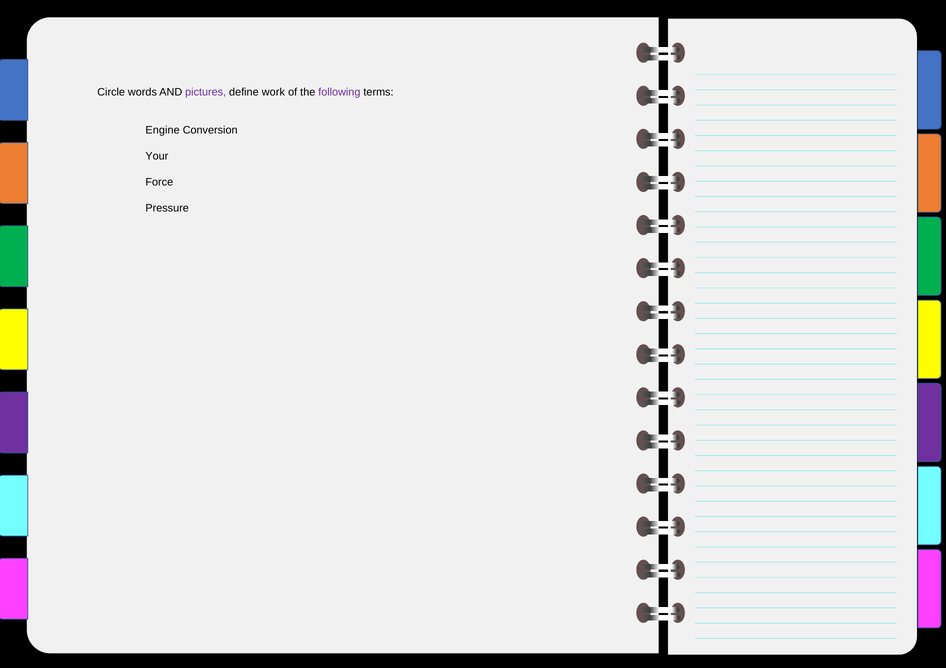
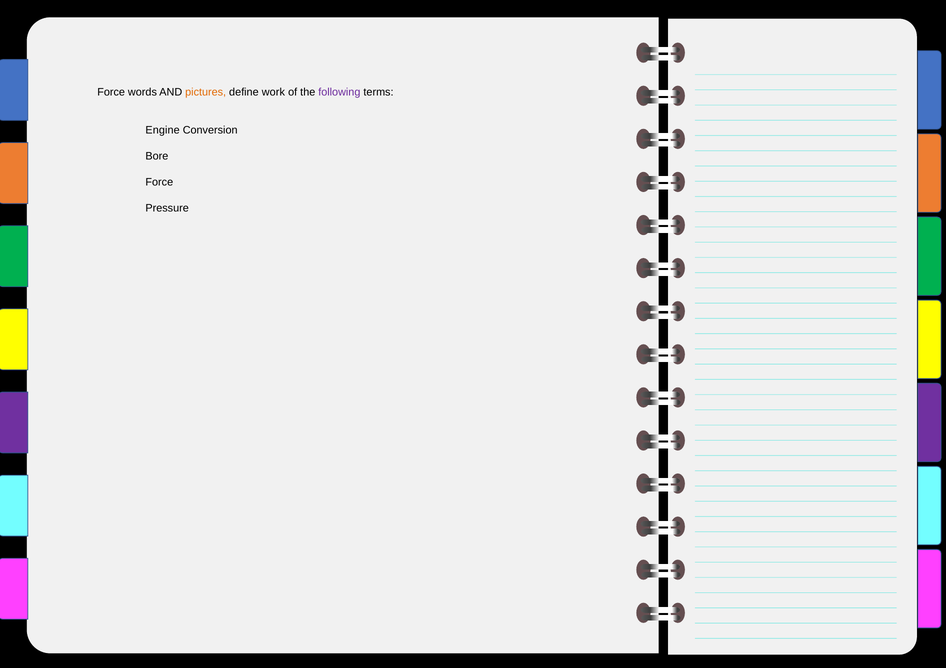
Circle at (111, 92): Circle -> Force
pictures colour: purple -> orange
Your: Your -> Bore
